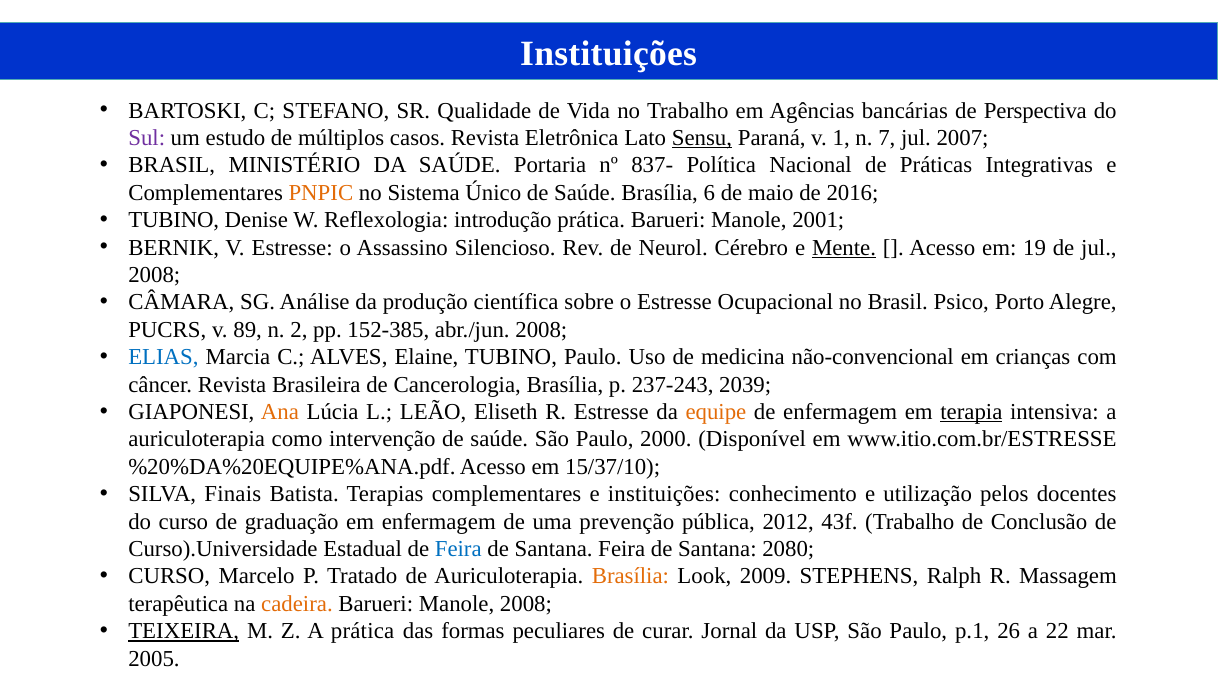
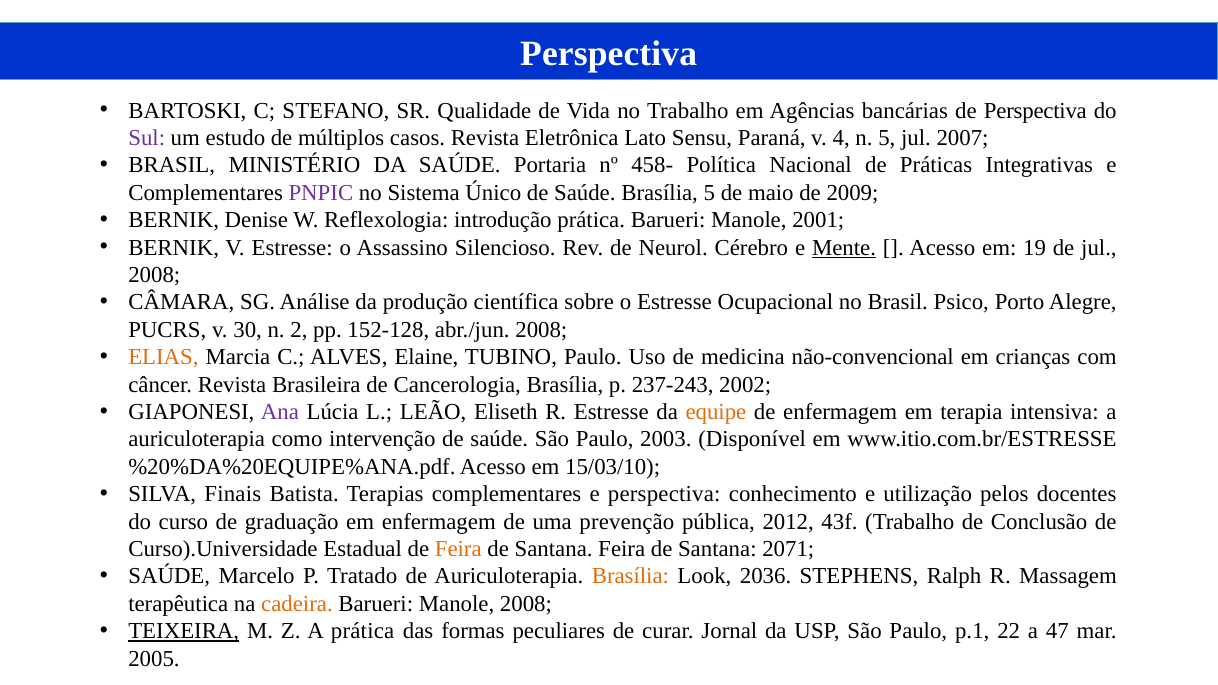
Instituições at (609, 53): Instituições -> Perspectiva
Sensu underline: present -> none
1: 1 -> 4
n 7: 7 -> 5
837-: 837- -> 458-
PNPIC colour: orange -> purple
Brasília 6: 6 -> 5
2016: 2016 -> 2009
TUBINO at (174, 220): TUBINO -> BERNIK
89: 89 -> 30
152-385: 152-385 -> 152-128
ELIAS colour: blue -> orange
2039: 2039 -> 2002
Ana colour: orange -> purple
terapia underline: present -> none
2000: 2000 -> 2003
15/37/10: 15/37/10 -> 15/03/10
e instituições: instituições -> perspectiva
Feira at (458, 549) colour: blue -> orange
2080: 2080 -> 2071
CURSO at (169, 577): CURSO -> SAÚDE
2009: 2009 -> 2036
26: 26 -> 22
22: 22 -> 47
